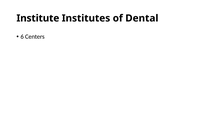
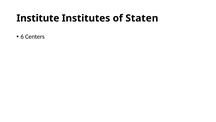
Dental: Dental -> Staten
